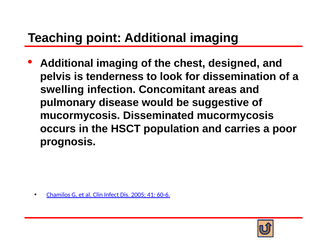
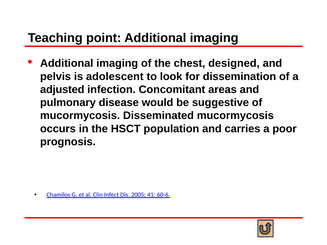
tenderness: tenderness -> adolescent
swelling: swelling -> adjusted
